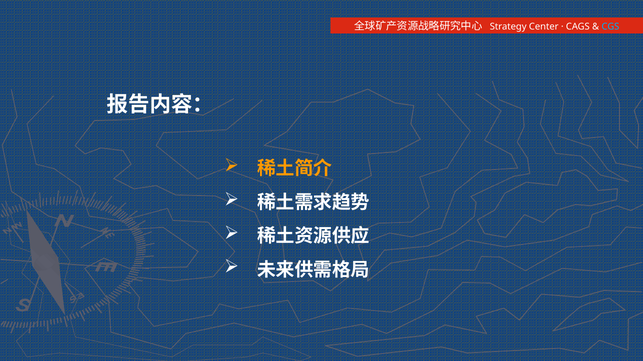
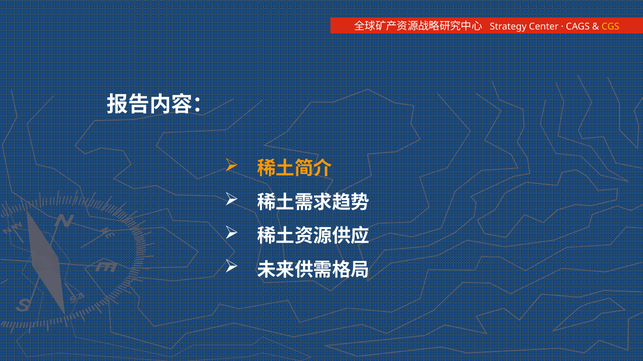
CGS colour: light blue -> yellow
